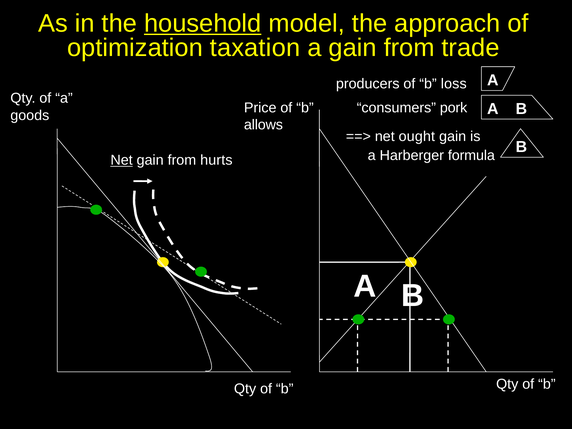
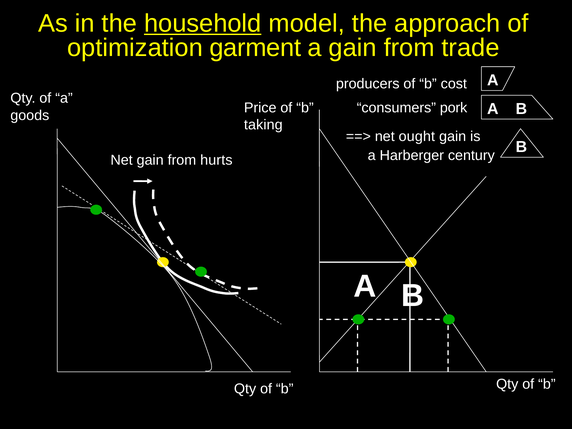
taxation: taxation -> garment
loss: loss -> cost
allows: allows -> taking
Net at (122, 160) underline: present -> none
formula: formula -> century
